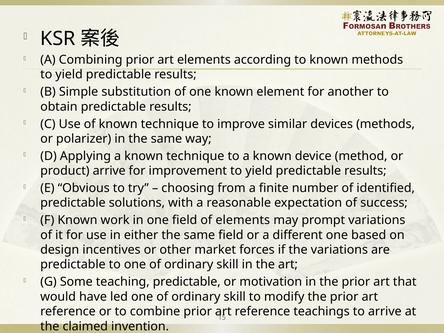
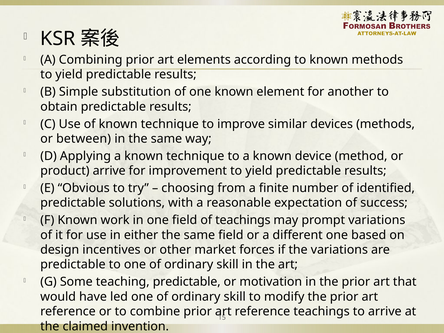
polarizer: polarizer -> between
of elements: elements -> teachings
